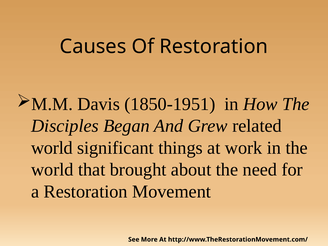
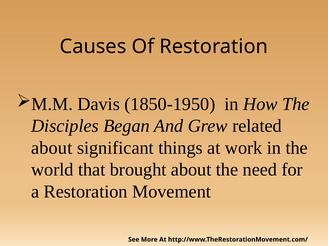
1850-1951: 1850-1951 -> 1850-1950
world at (52, 148): world -> about
